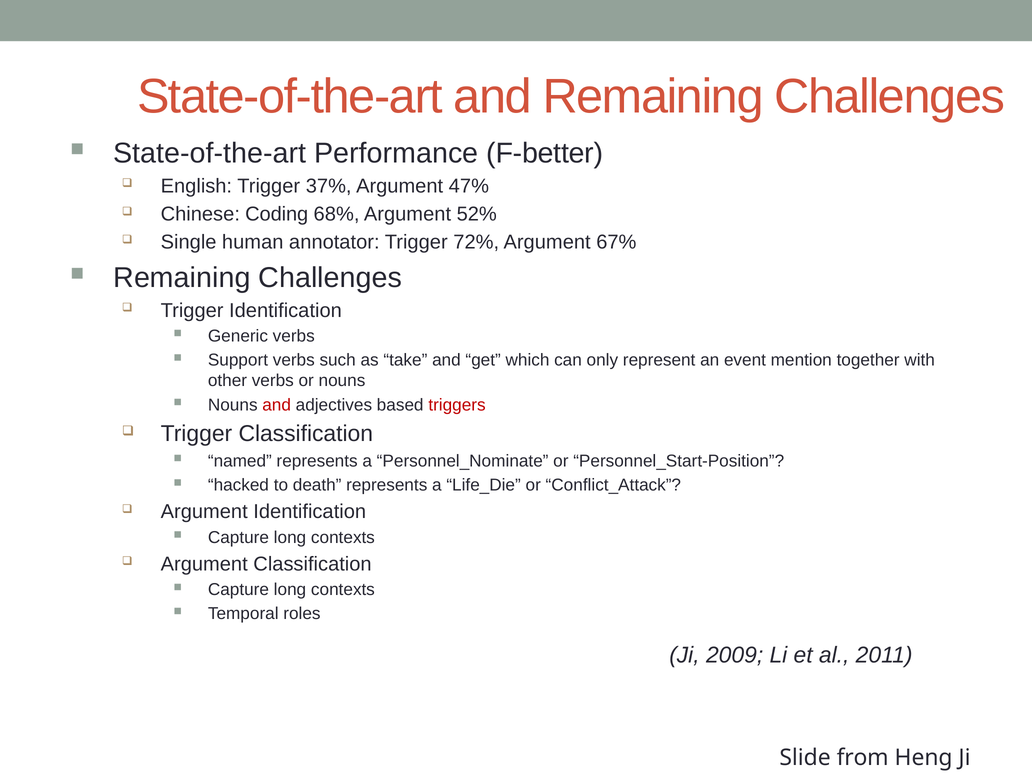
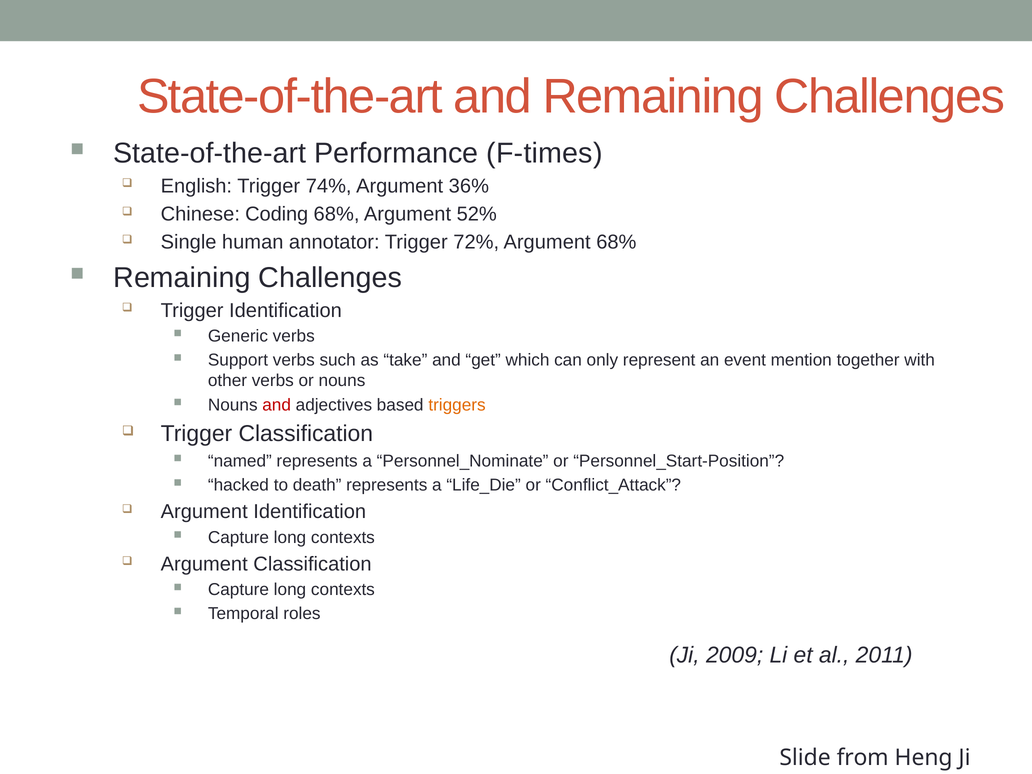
F-better: F-better -> F-times
37%: 37% -> 74%
47%: 47% -> 36%
Argument 67%: 67% -> 68%
triggers colour: red -> orange
